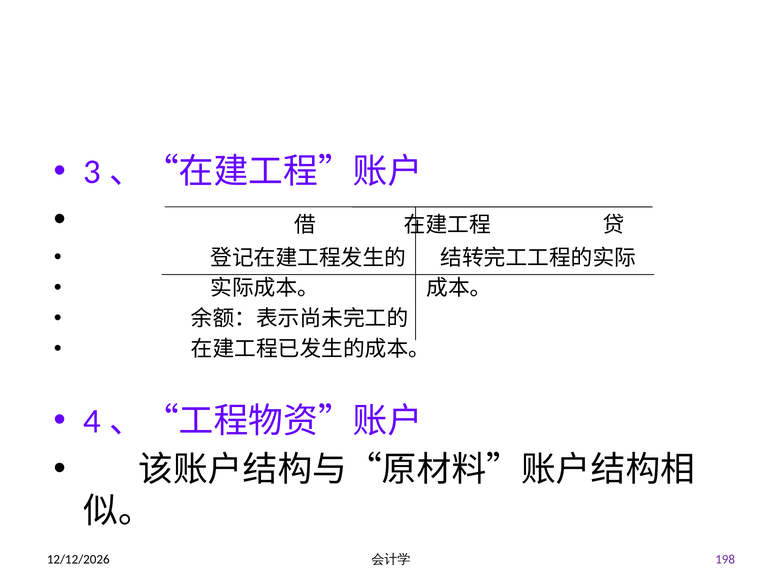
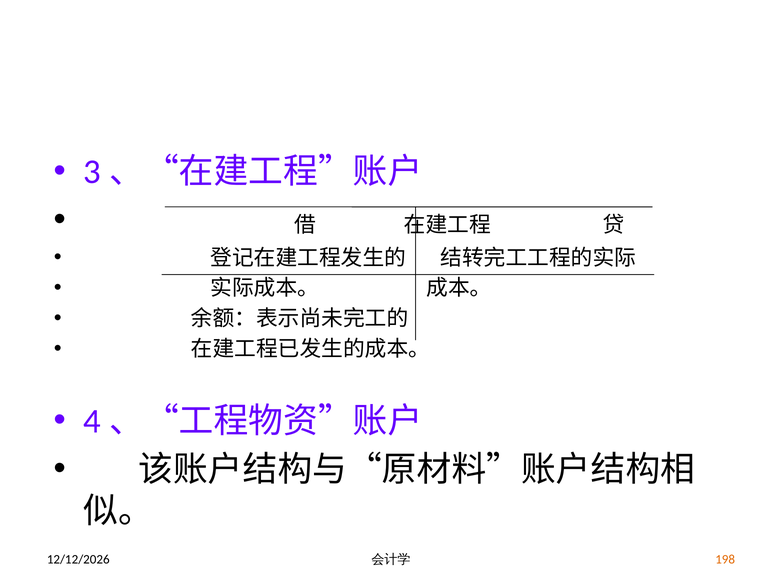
198 colour: purple -> orange
